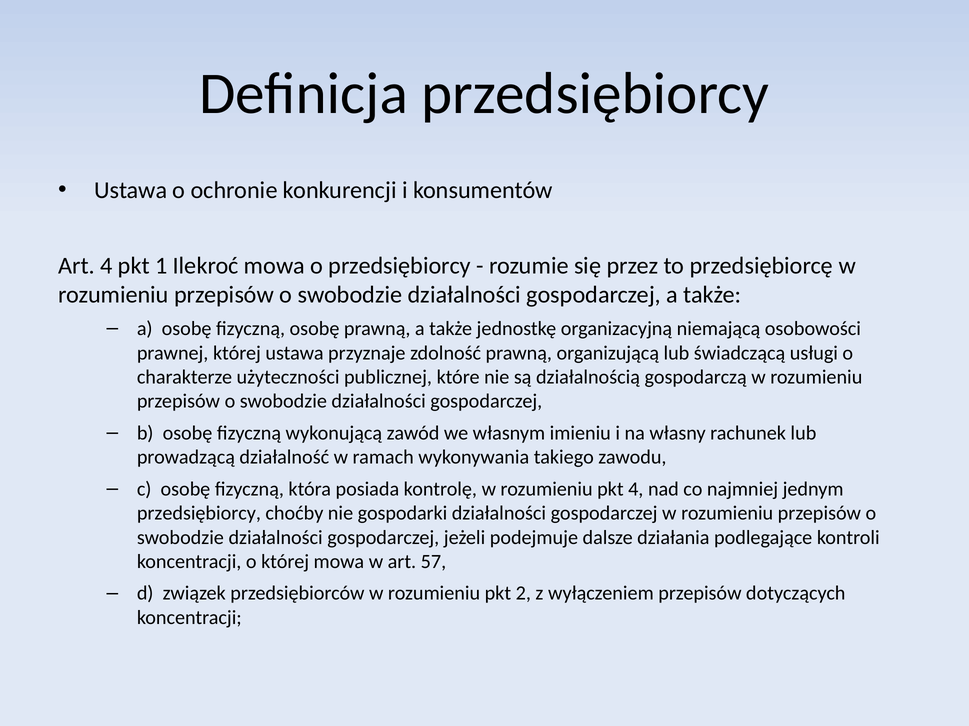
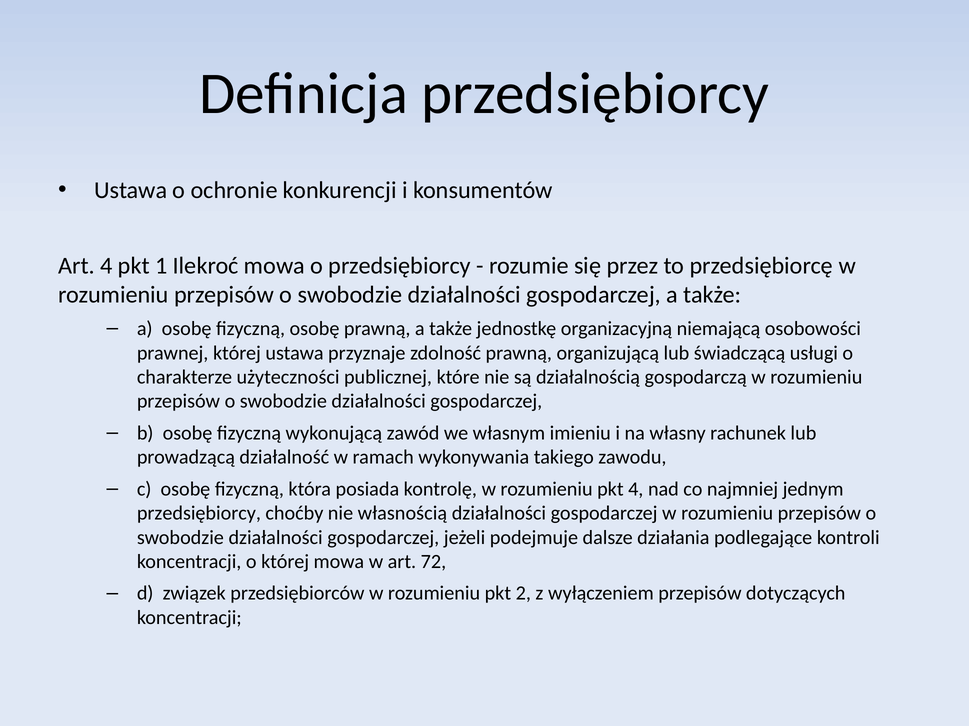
gospodarki: gospodarki -> własnością
57: 57 -> 72
